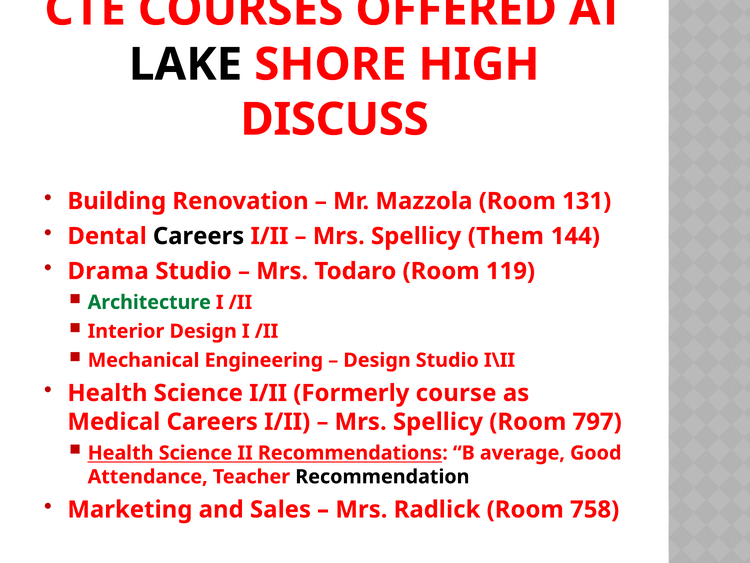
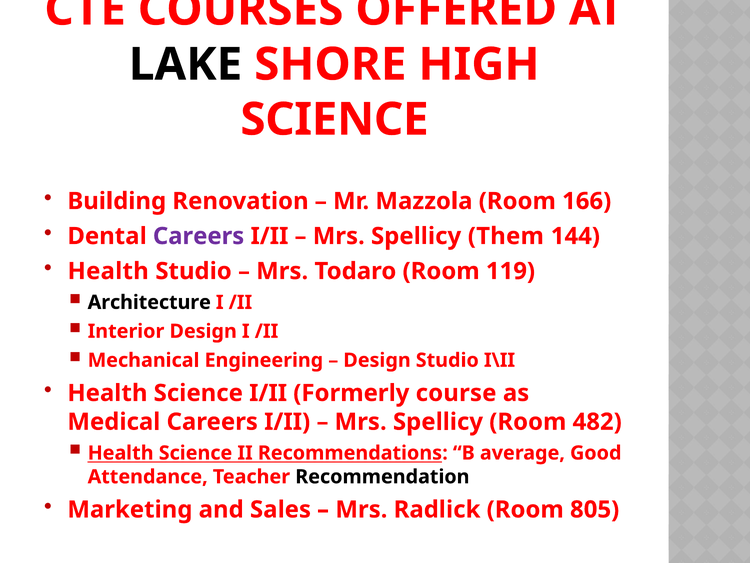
DISCUSS at (335, 119): DISCUSS -> SCIENCE
131: 131 -> 166
Careers at (199, 236) colour: black -> purple
Drama at (108, 271): Drama -> Health
Architecture colour: green -> black
797: 797 -> 482
758: 758 -> 805
